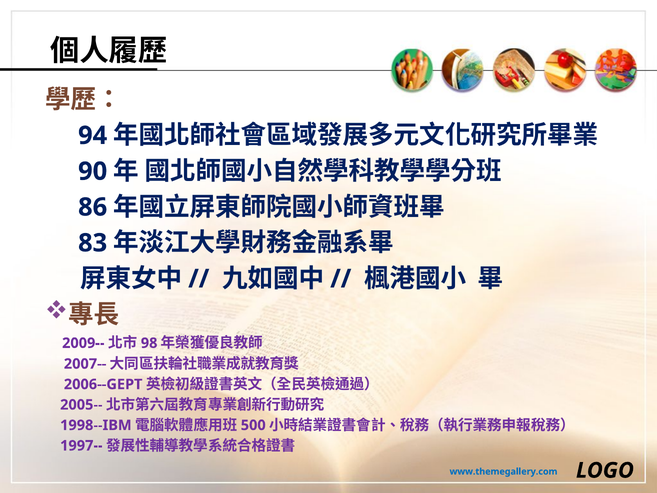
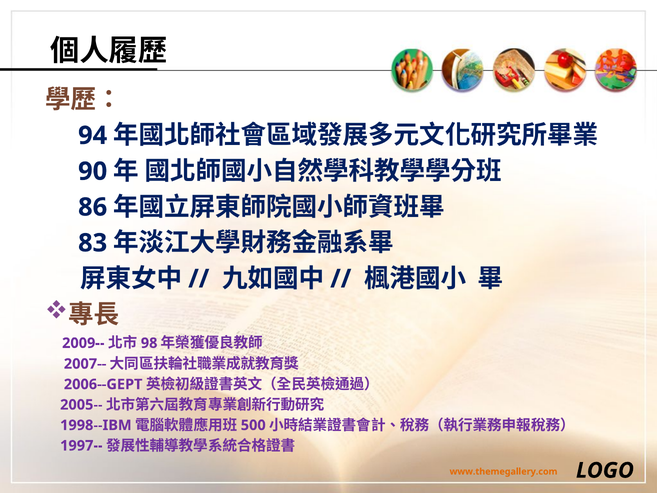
www.themegallery.com colour: blue -> orange
